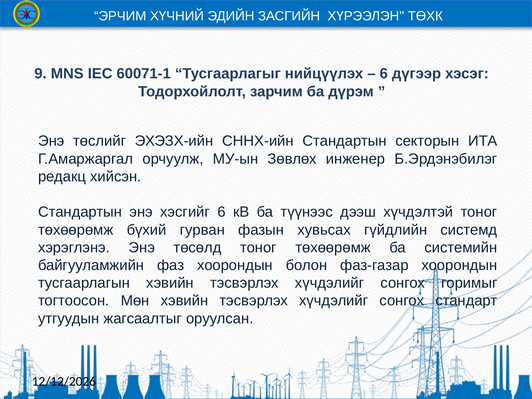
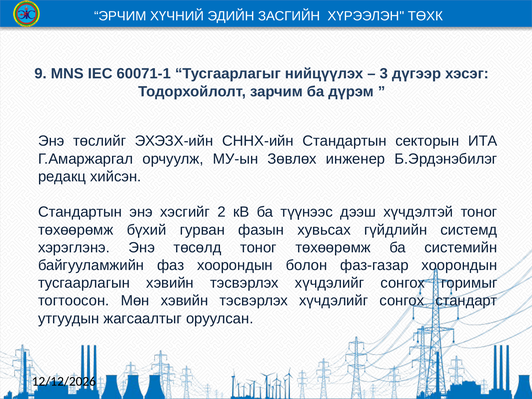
6 at (384, 74): 6 -> 3
хэсгийг 6: 6 -> 2
